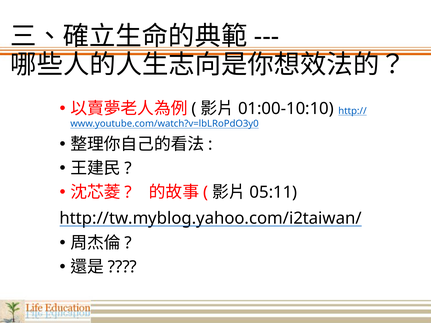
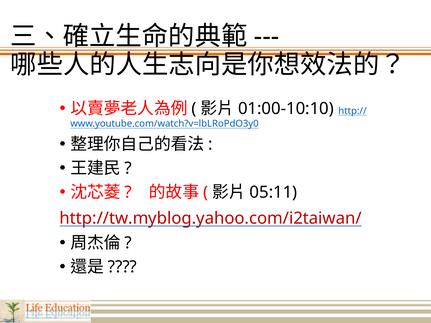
http://tw.myblog.yahoo.com/i2taiwan/ colour: black -> red
